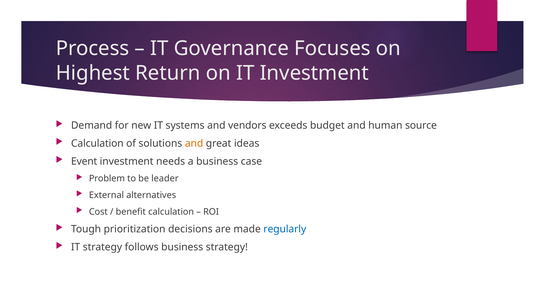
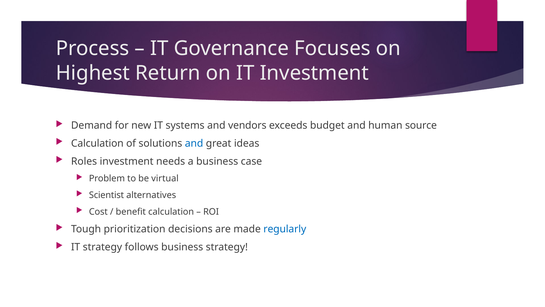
and at (194, 143) colour: orange -> blue
Event: Event -> Roles
leader: leader -> virtual
External: External -> Scientist
